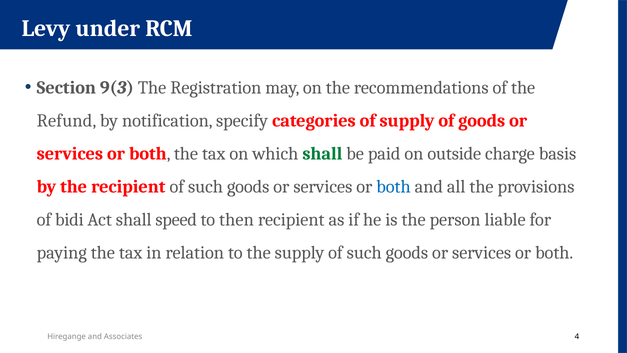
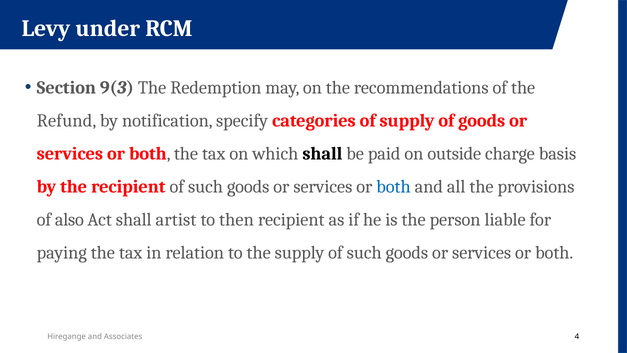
Registration: Registration -> Redemption
shall at (322, 154) colour: green -> black
bidi: bidi -> also
speed: speed -> artist
